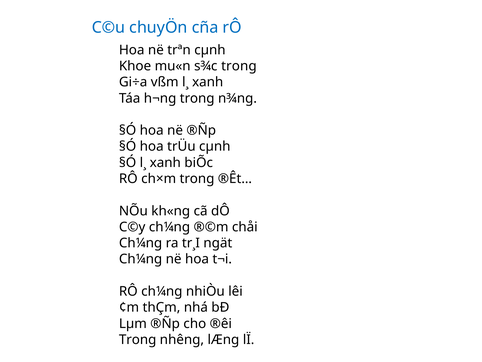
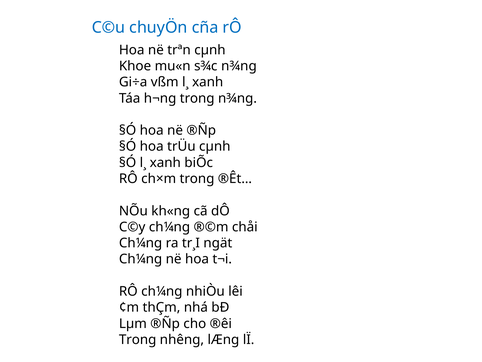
s¾c trong: trong -> n¾ng
